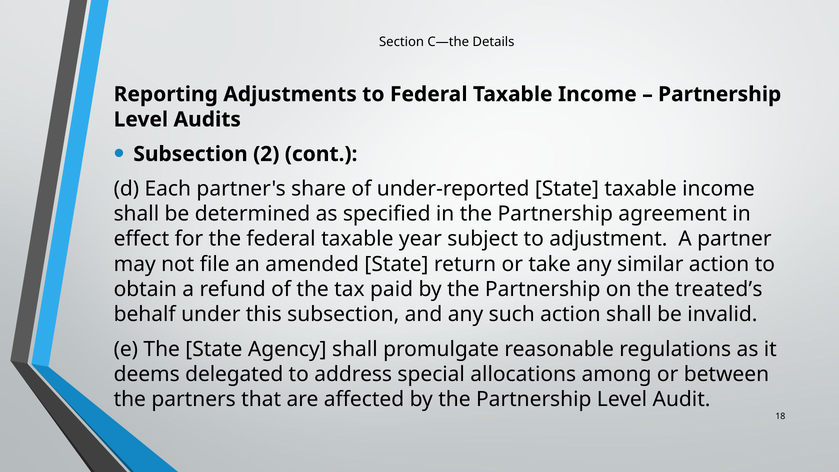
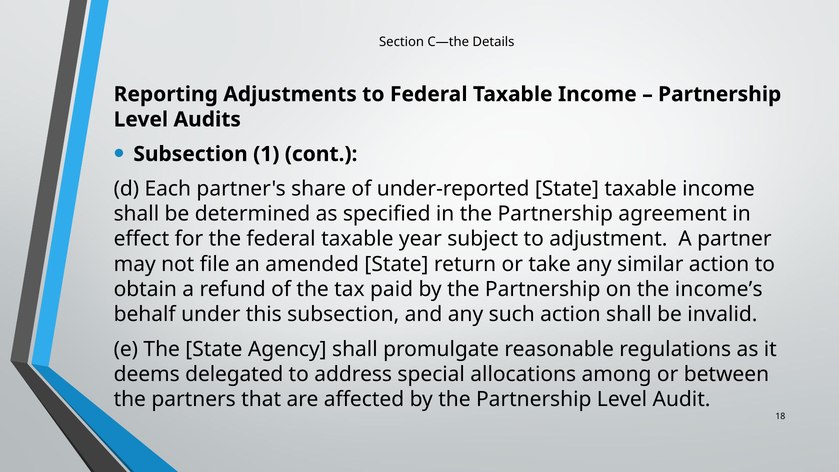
2: 2 -> 1
treated’s: treated’s -> income’s
